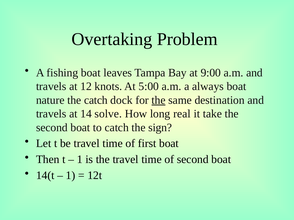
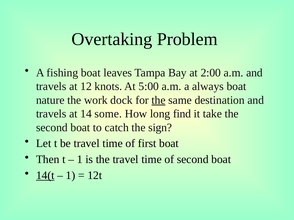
9:00: 9:00 -> 2:00
the catch: catch -> work
solve: solve -> some
real: real -> find
14(t underline: none -> present
